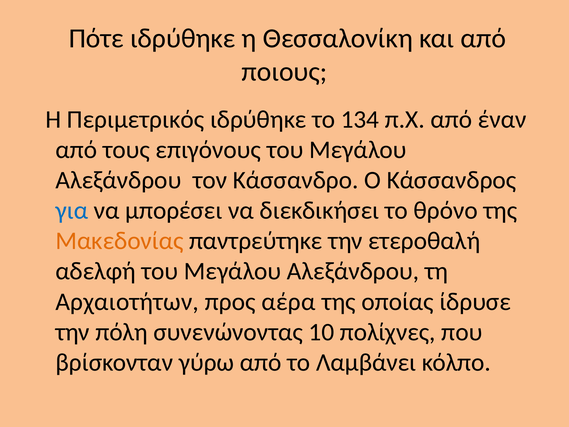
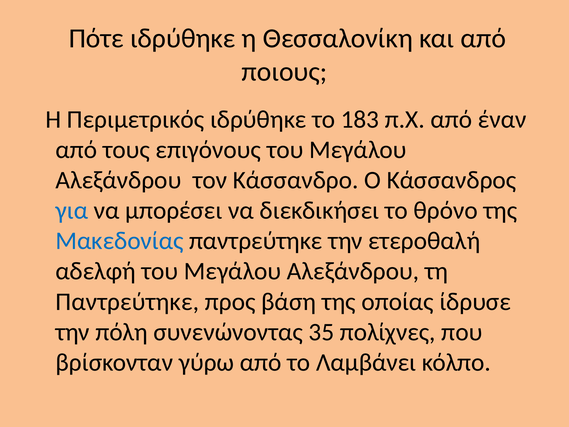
134: 134 -> 183
Μακεδονίας colour: orange -> blue
Αρχαιοτήτων at (127, 301): Αρχαιοτήτων -> Παντρεύτηκε
αέρα: αέρα -> βάση
10: 10 -> 35
